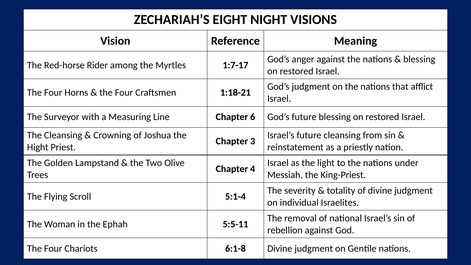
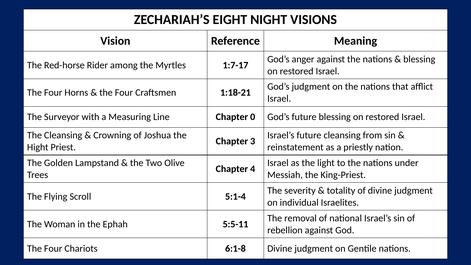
6: 6 -> 0
